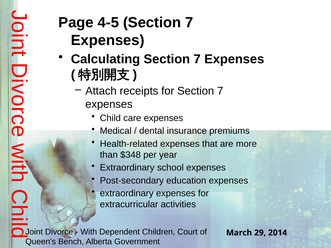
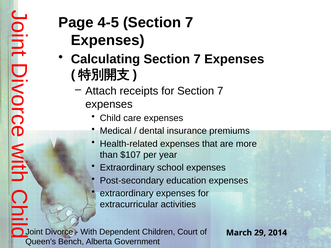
$348: $348 -> $107
